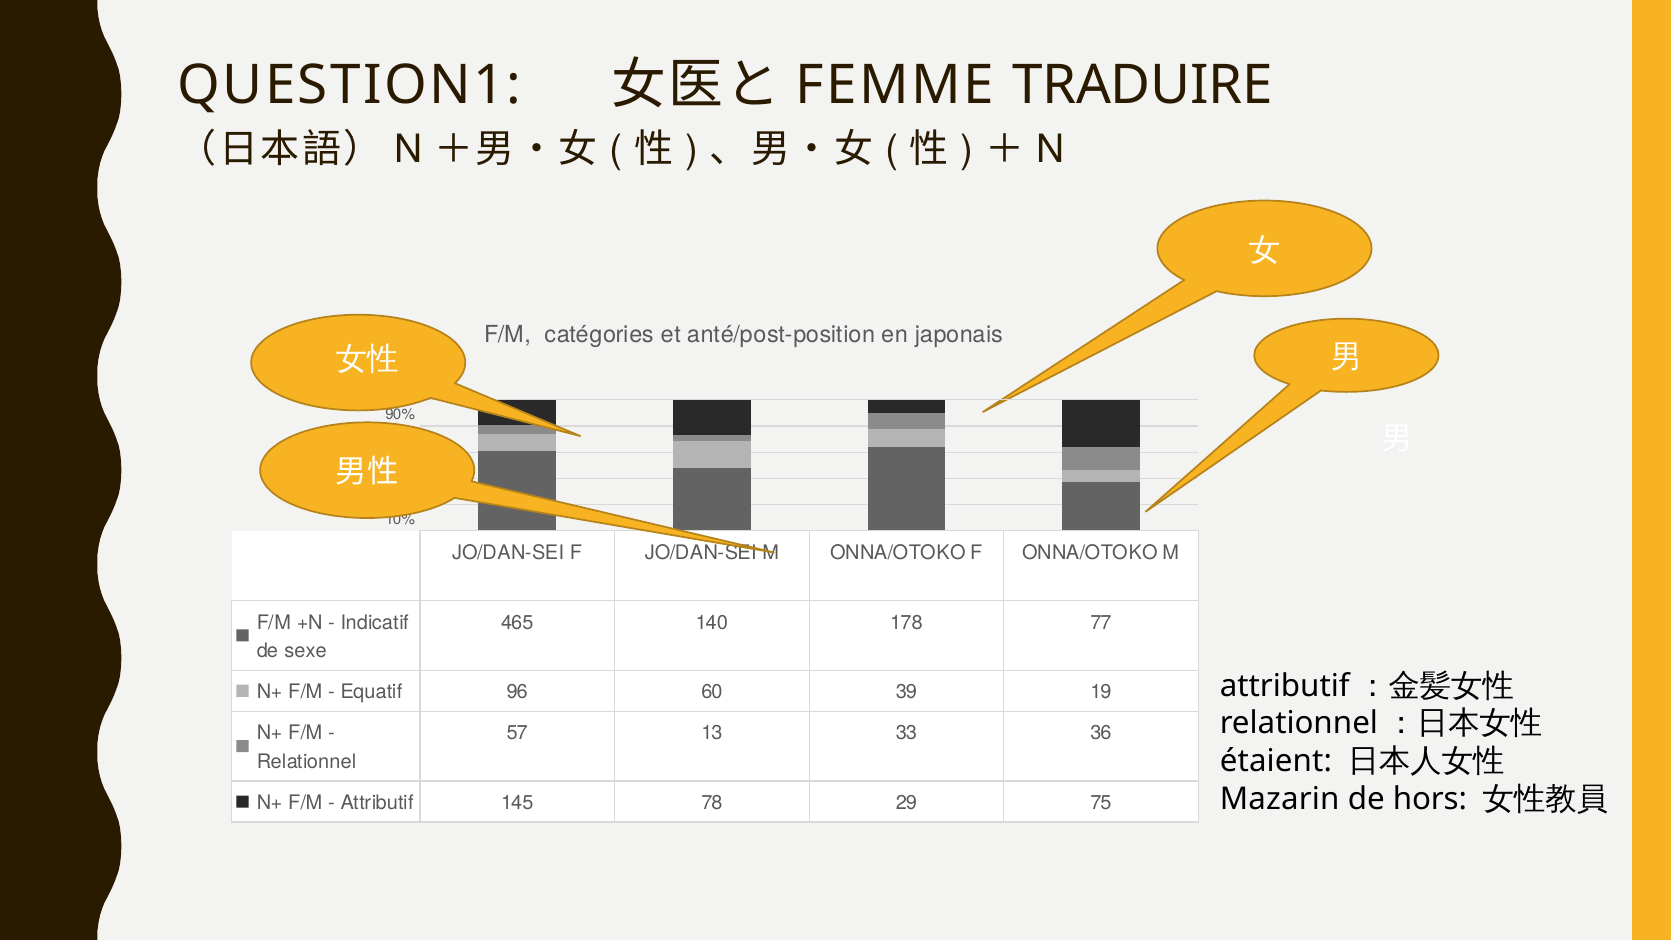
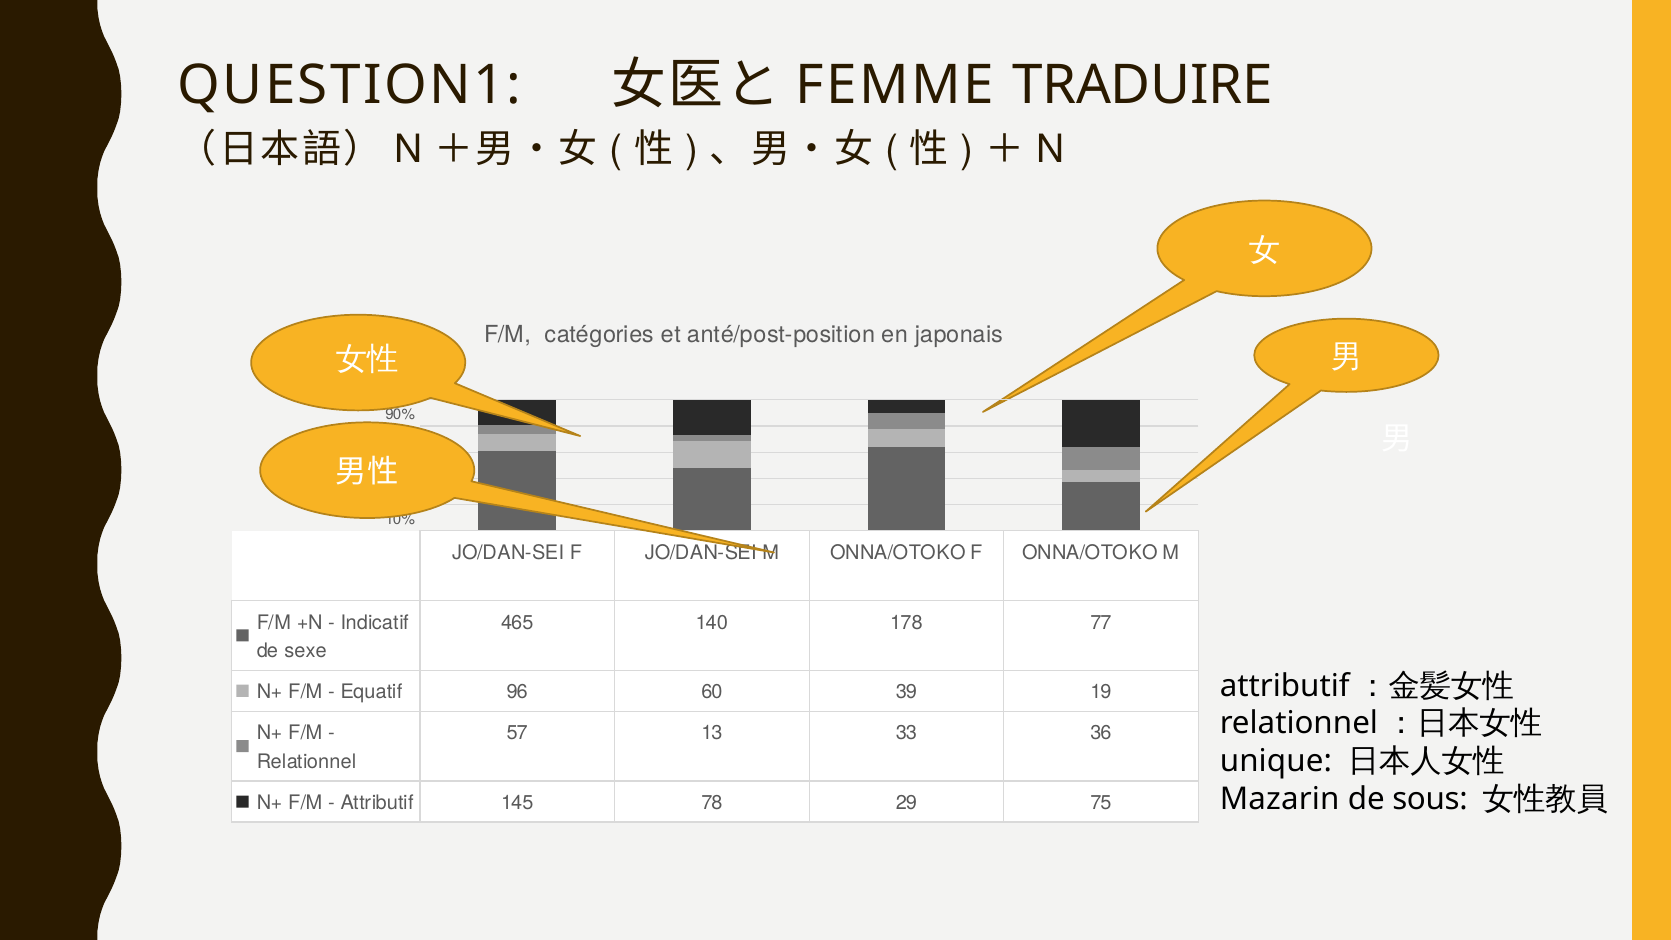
étaient: étaient -> unique
hors: hors -> sous
